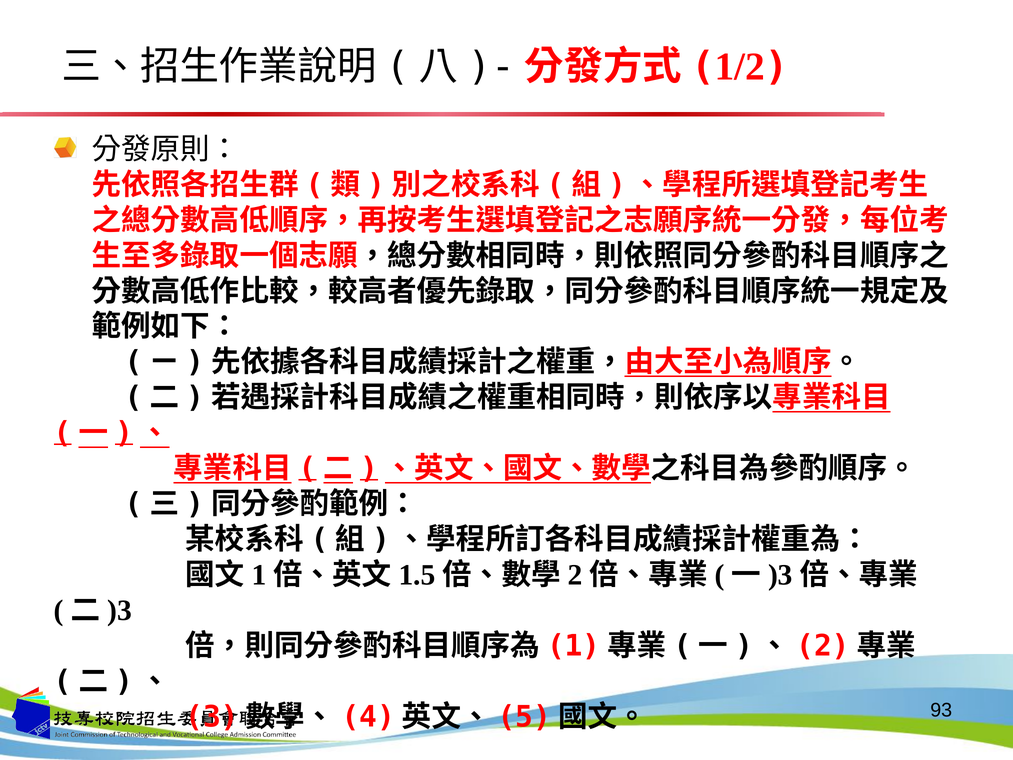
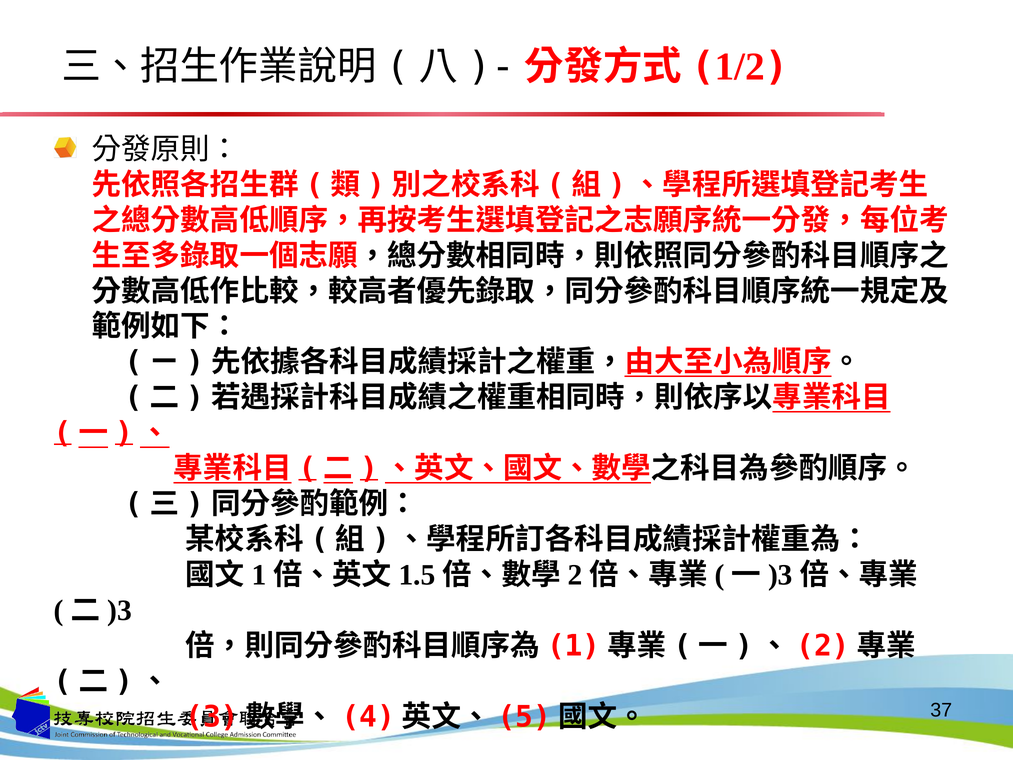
93: 93 -> 37
